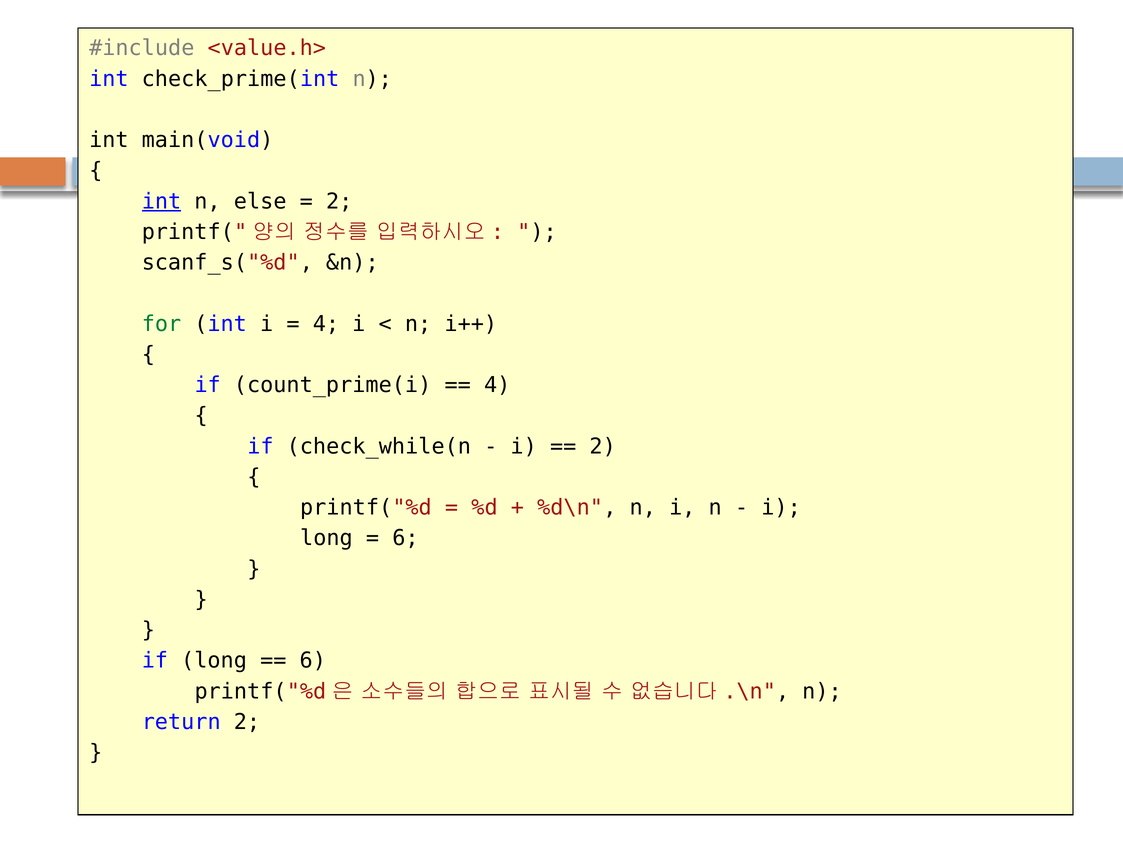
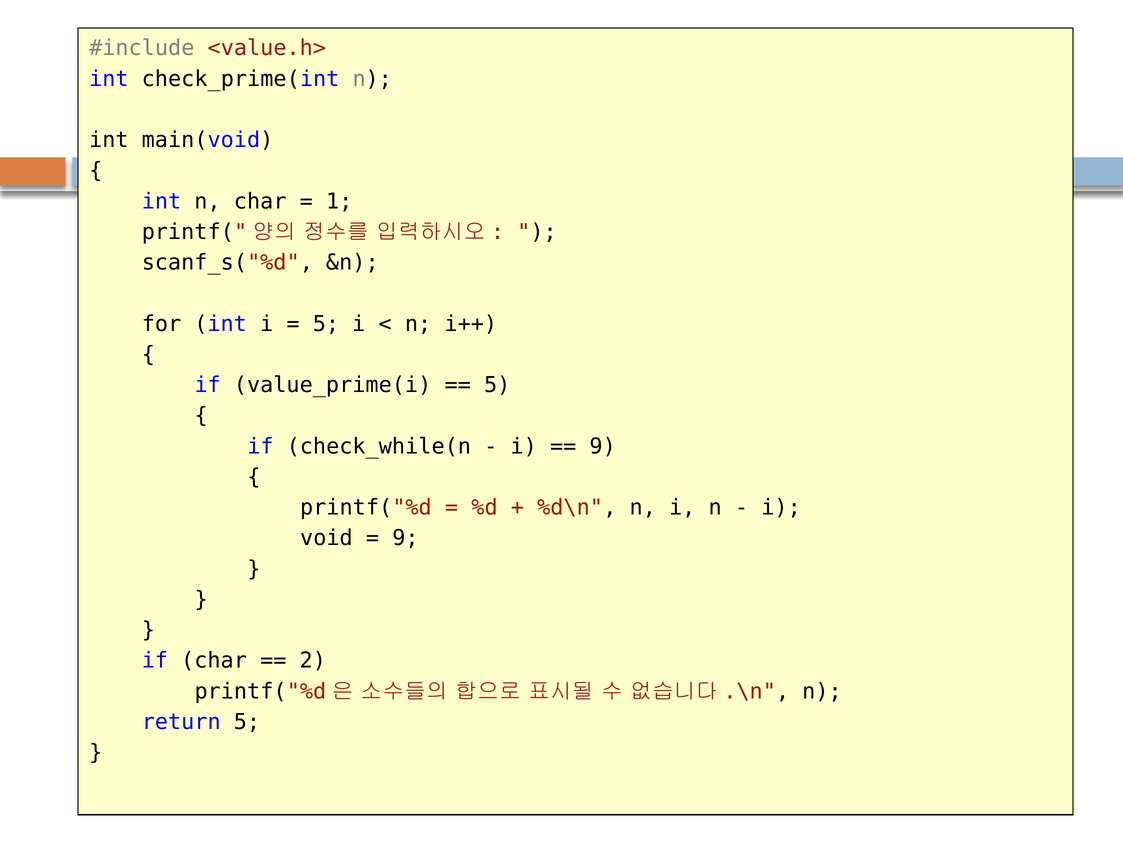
int at (161, 201) underline: present -> none
n else: else -> char
2 at (339, 201): 2 -> 1
for colour: green -> black
4 at (326, 324): 4 -> 5
count_prime(i: count_prime(i -> value_prime(i
4 at (497, 385): 4 -> 5
2 at (603, 446): 2 -> 9
long at (326, 538): long -> void
6 at (405, 538): 6 -> 9
if long: long -> char
6 at (313, 660): 6 -> 2
return 2: 2 -> 5
